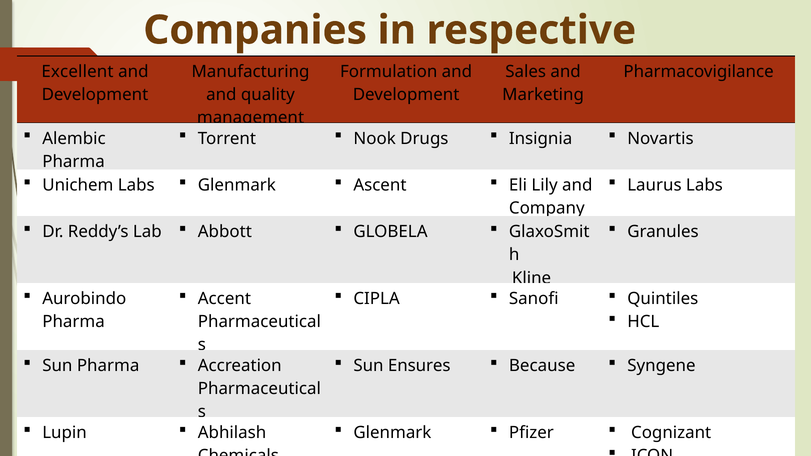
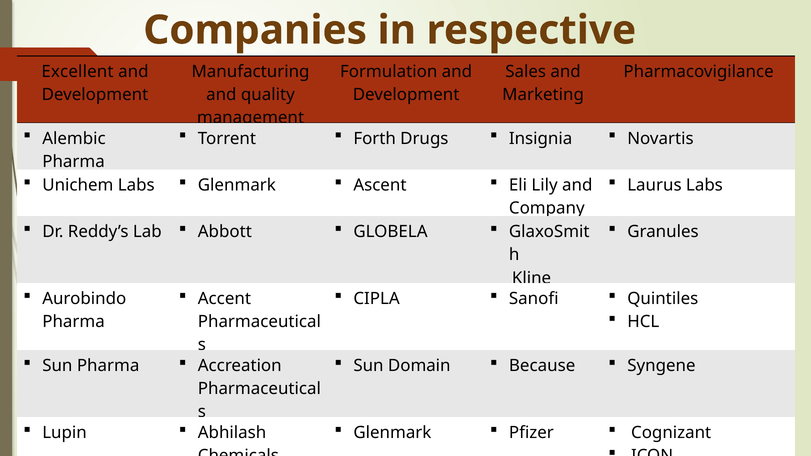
Nook: Nook -> Forth
Ensures: Ensures -> Domain
